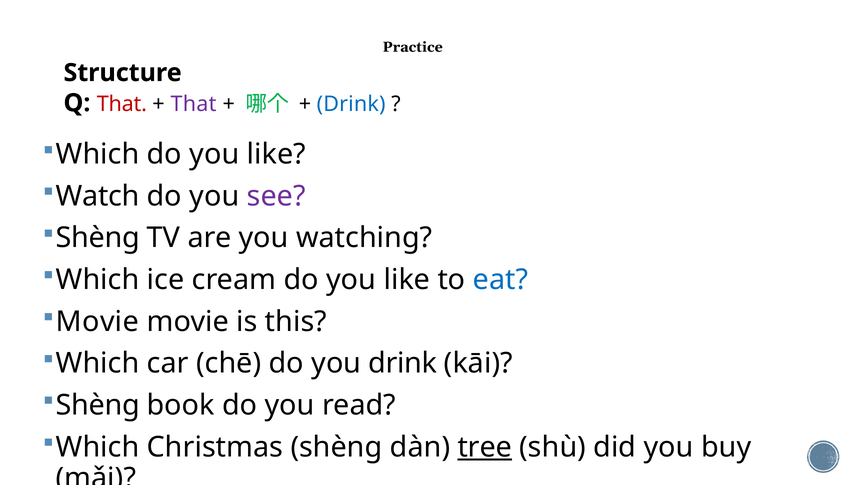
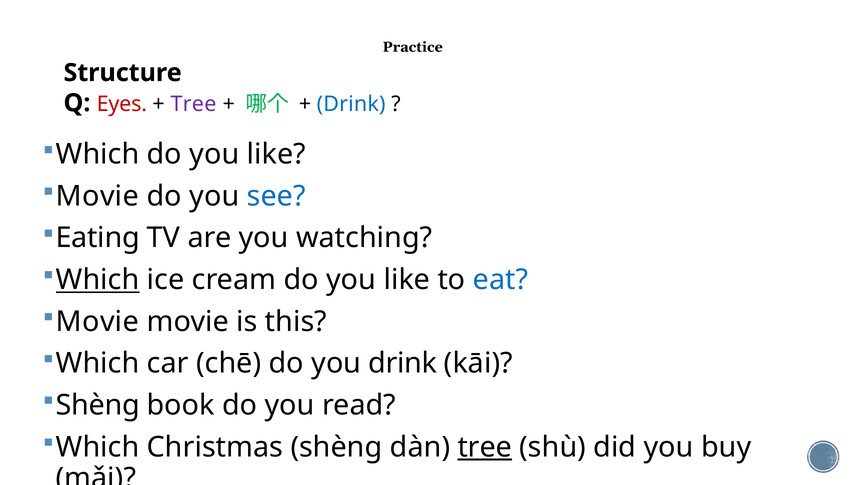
Q That: That -> Eyes
That at (193, 104): That -> Tree
Watch at (98, 196): Watch -> Movie
see colour: purple -> blue
Shèng at (98, 238): Shèng -> Eating
Which at (98, 280) underline: none -> present
